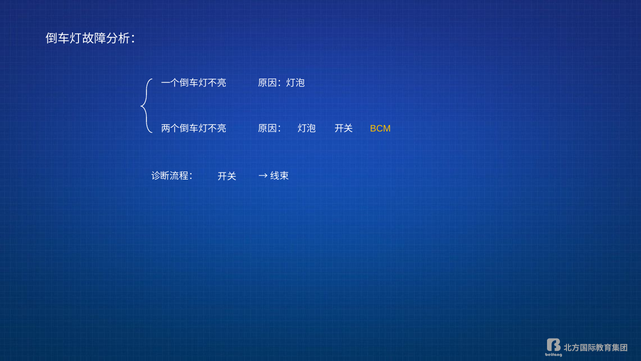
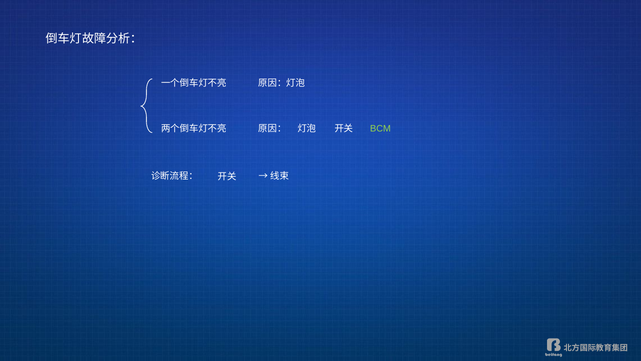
BCM colour: yellow -> light green
